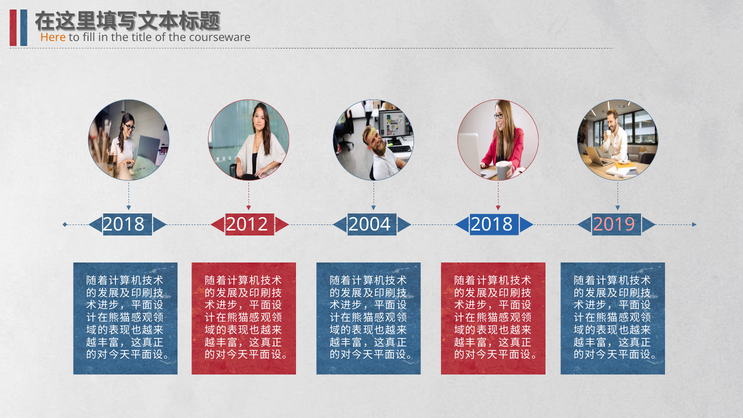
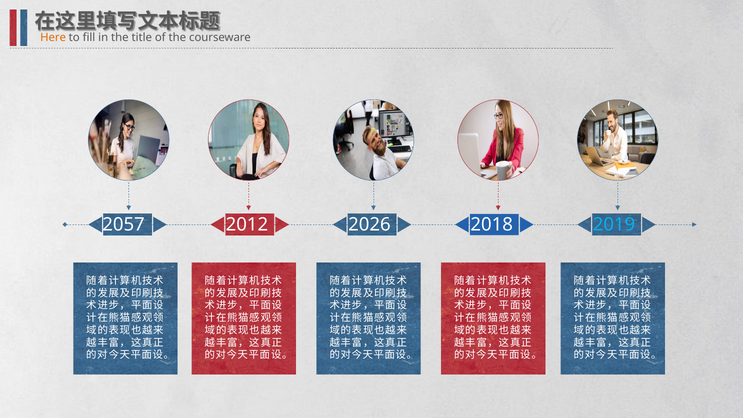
2018 at (124, 225): 2018 -> 2057
2004: 2004 -> 2026
2019 colour: pink -> light blue
